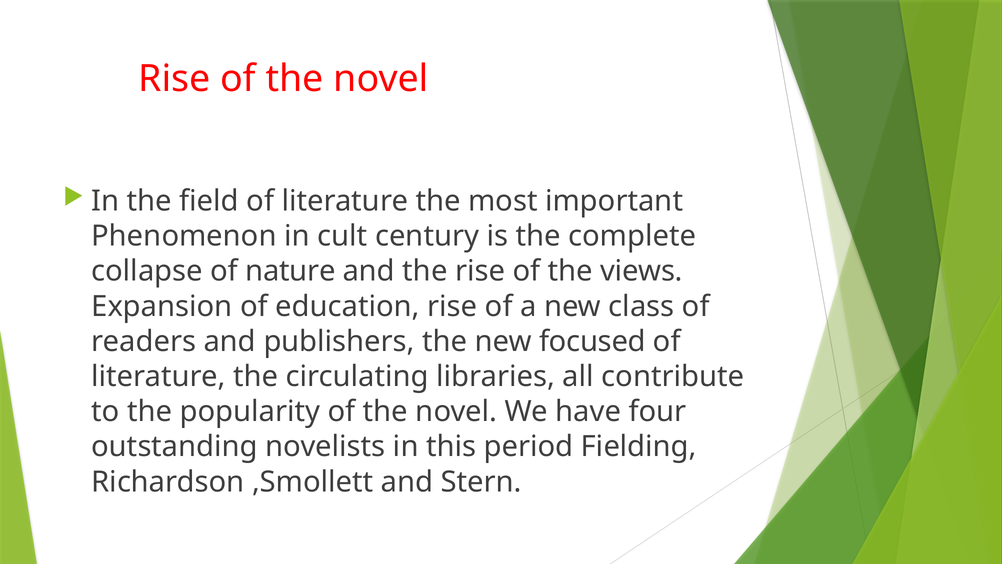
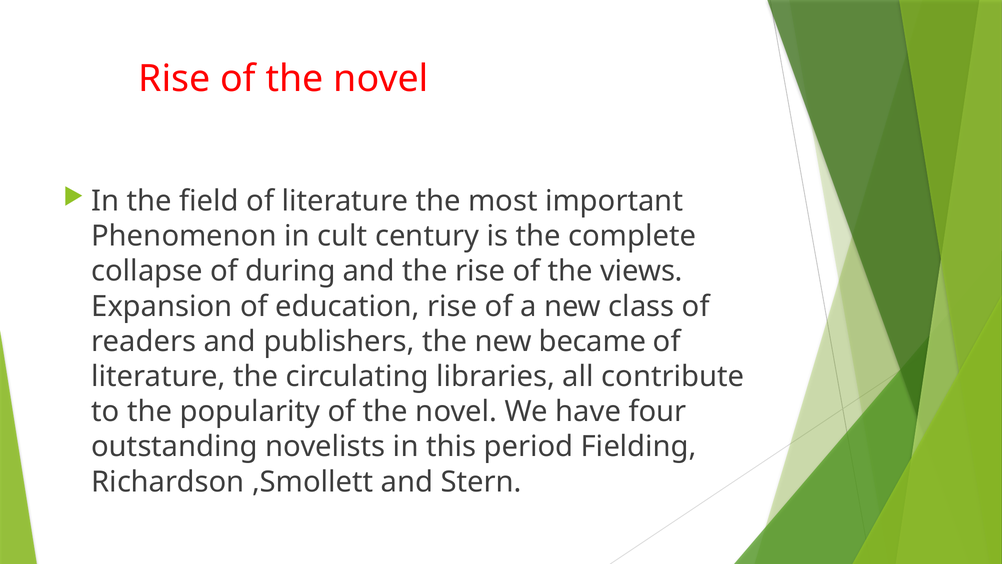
nature: nature -> during
focused: focused -> became
